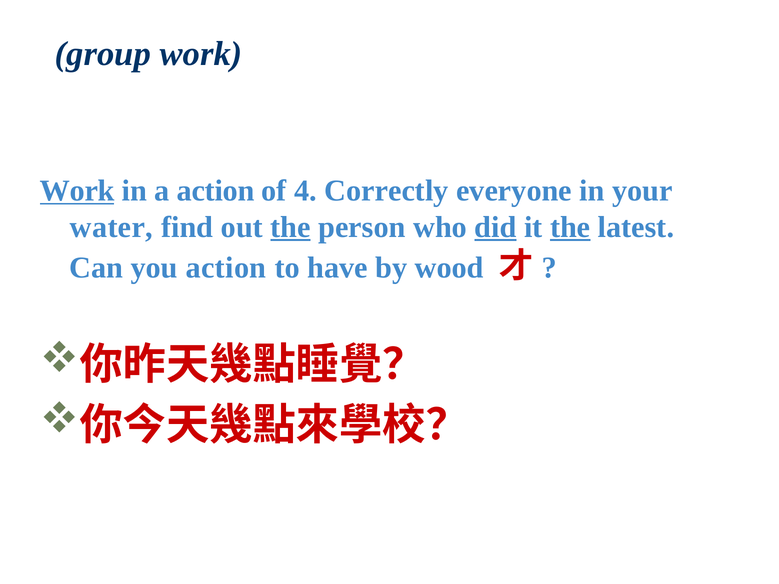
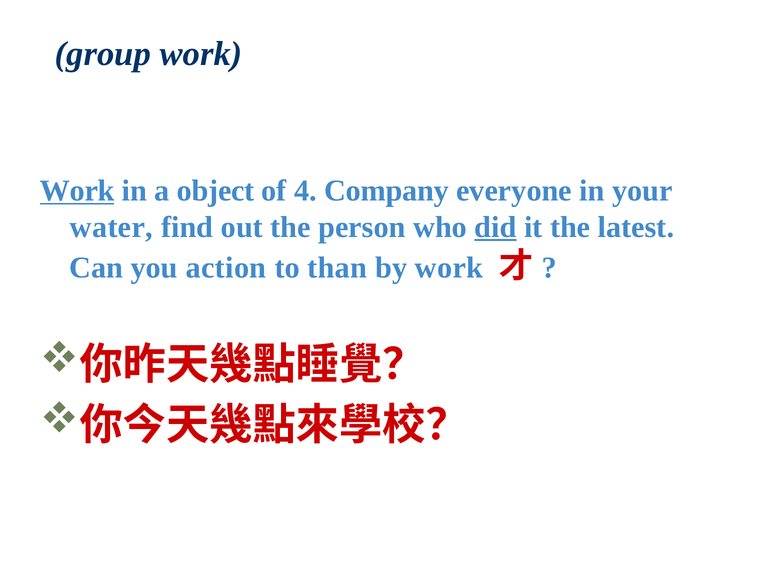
a action: action -> object
Correctly: Correctly -> Company
the at (291, 227) underline: present -> none
the at (570, 227) underline: present -> none
have: have -> than
by wood: wood -> work
